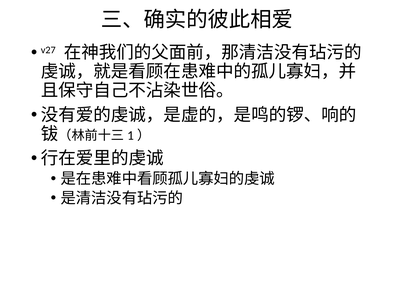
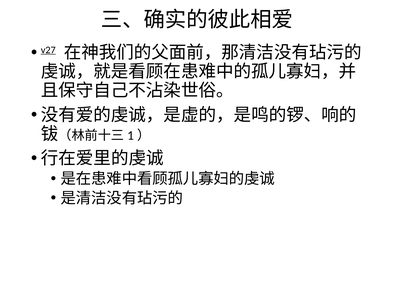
v27 underline: none -> present
